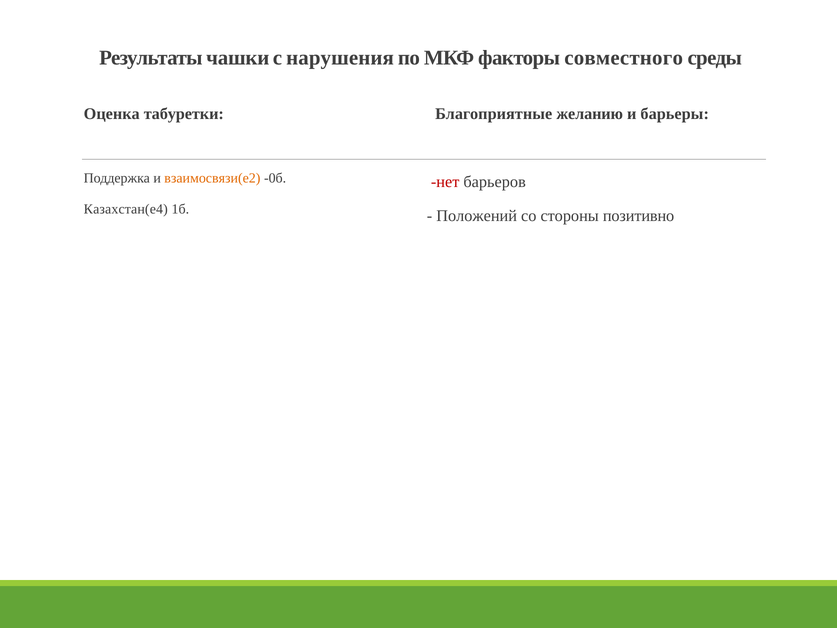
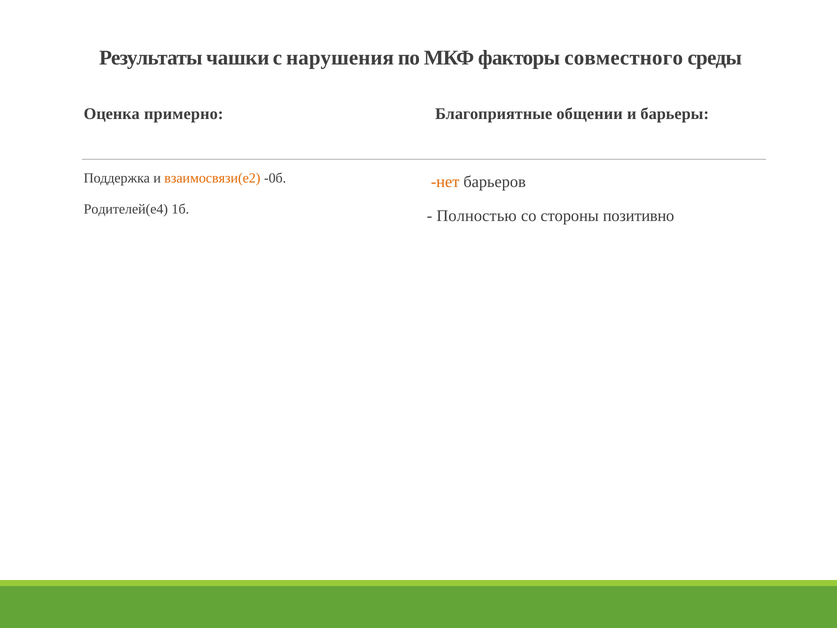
табуретки: табуретки -> примерно
желанию: желанию -> общении
нет colour: red -> orange
Казахстан(е4: Казахстан(е4 -> Родителей(е4
Положений: Положений -> Полностью
